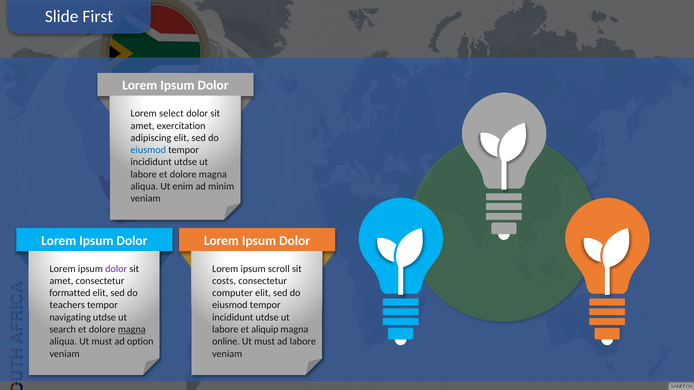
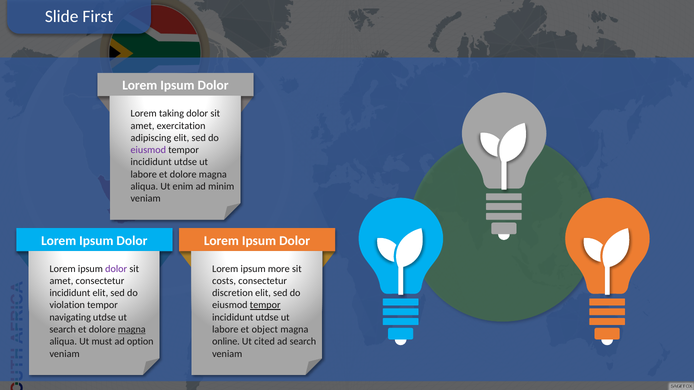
select: select -> taking
eiusmod at (148, 150) colour: blue -> purple
scroll: scroll -> more
formatted at (70, 293): formatted -> incididunt
computer: computer -> discretion
teachers: teachers -> violation
tempor at (265, 305) underline: none -> present
aliquip: aliquip -> object
must at (265, 342): must -> cited
ad labore: labore -> search
